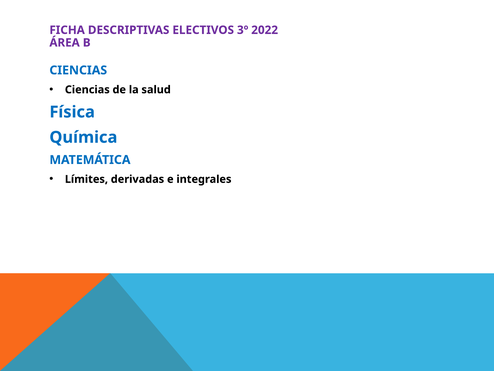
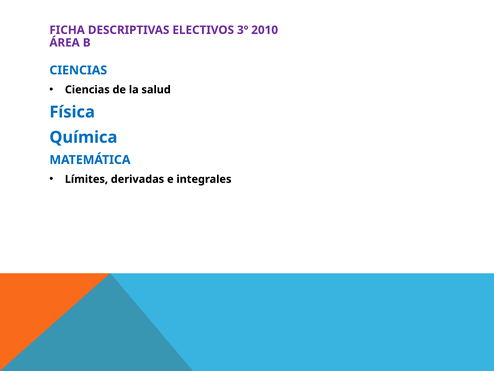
2022: 2022 -> 2010
